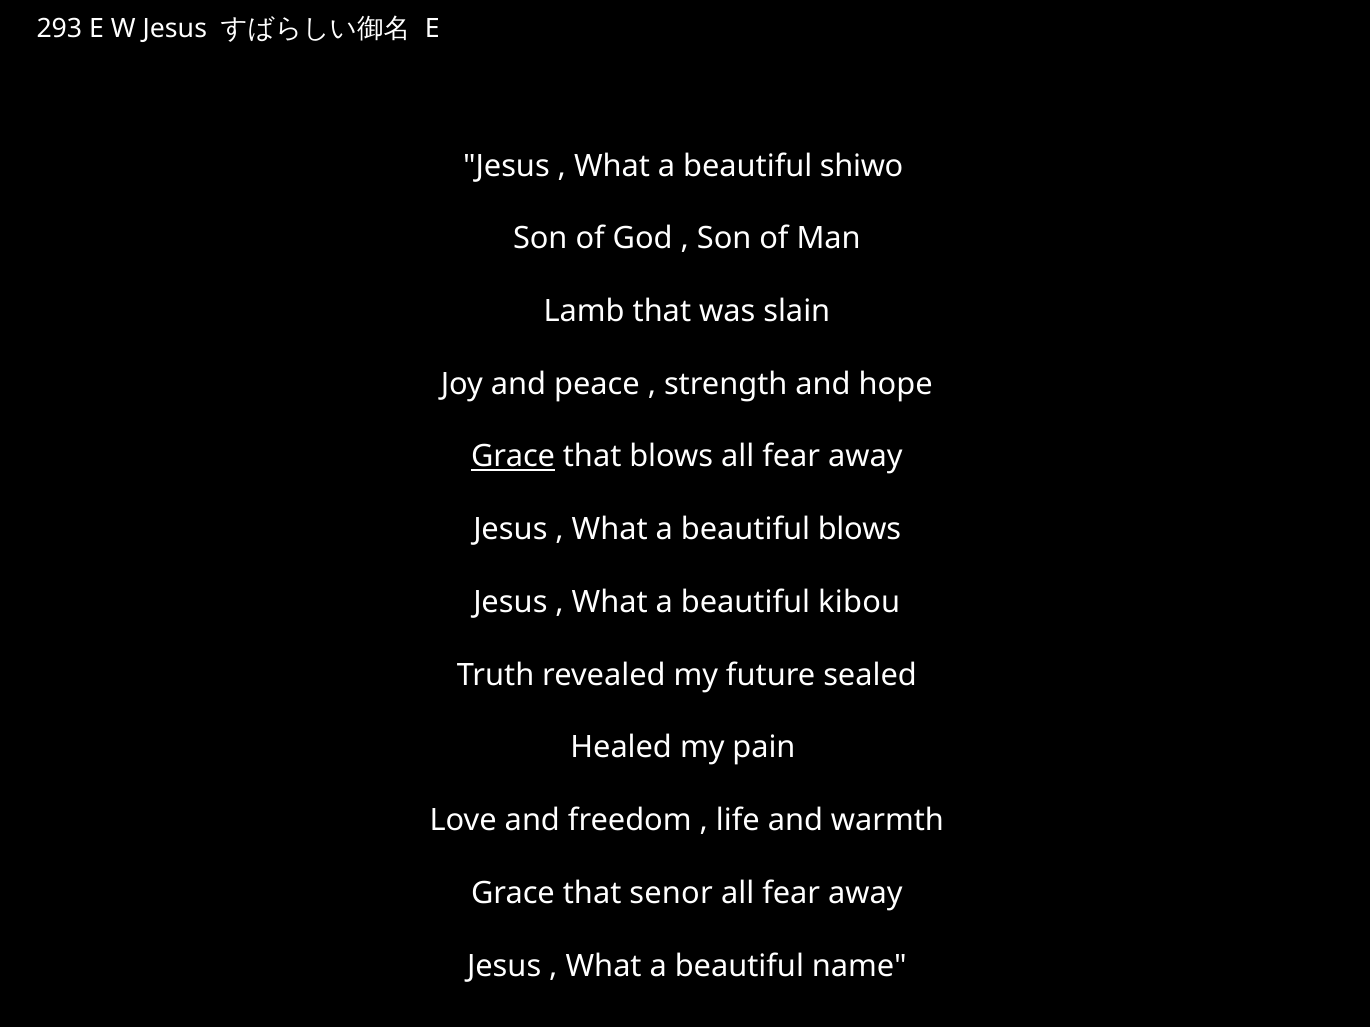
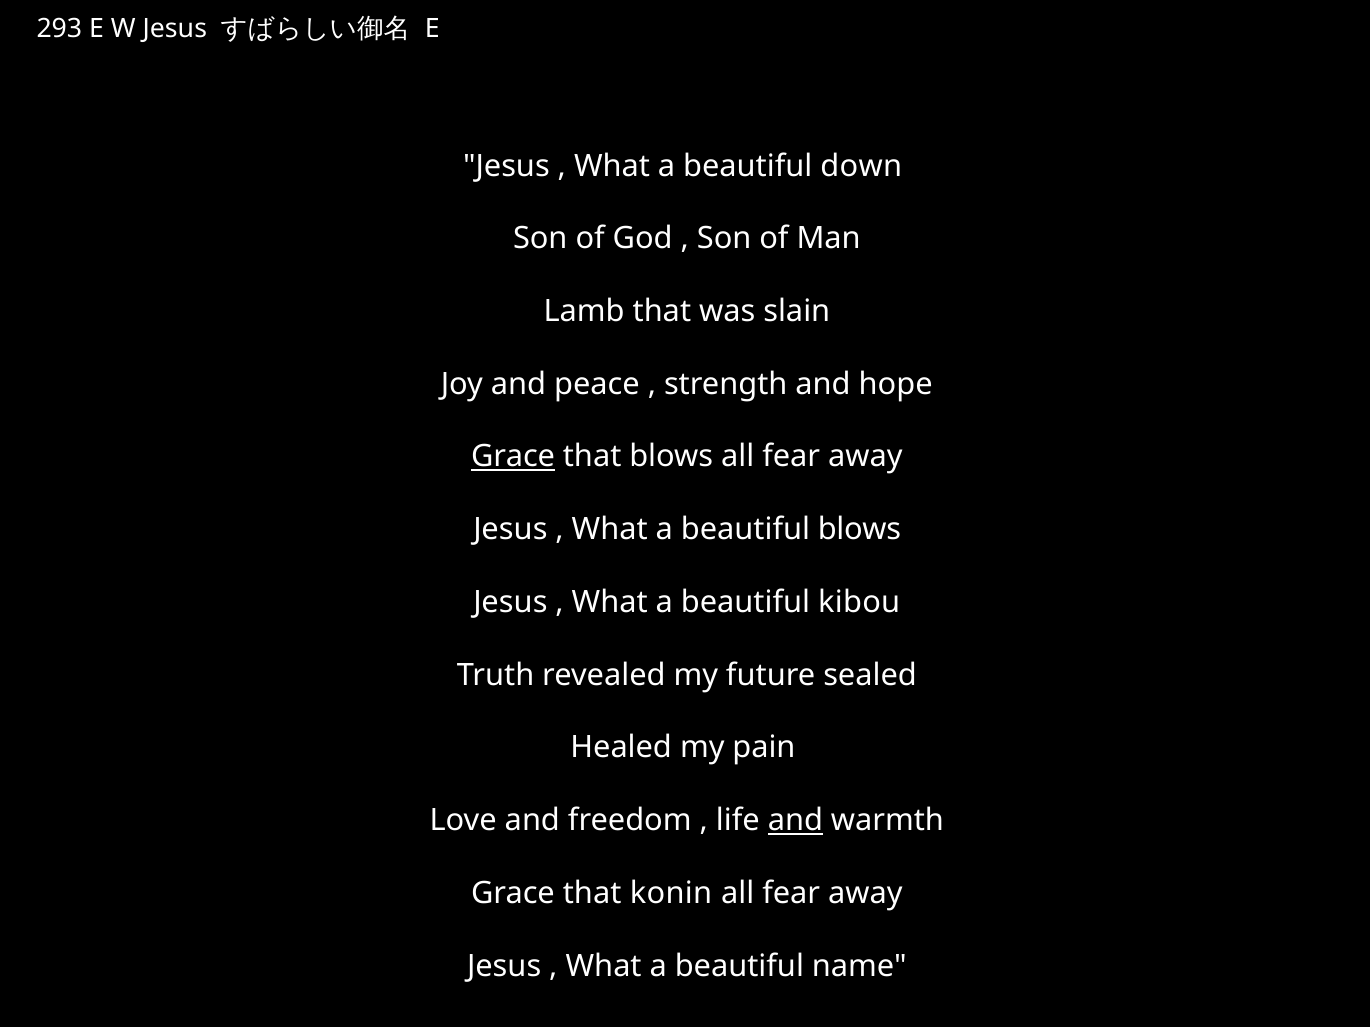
shiwo: shiwo -> down
and at (795, 821) underline: none -> present
senor: senor -> konin
